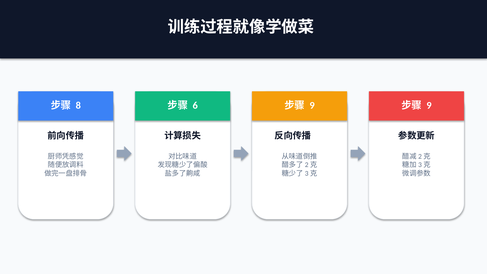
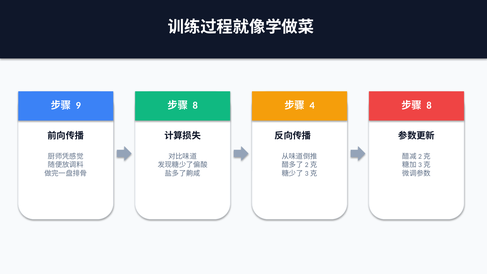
8: 8 -> 9
6 at (195, 105): 6 -> 8
9 at (312, 105): 9 -> 4
9 at (429, 105): 9 -> 8
